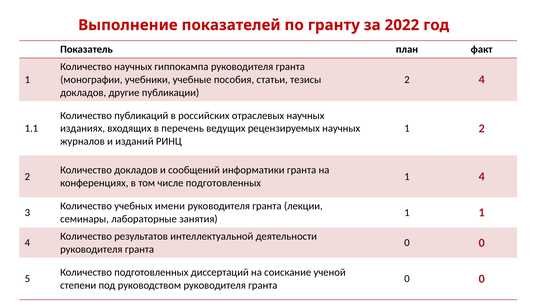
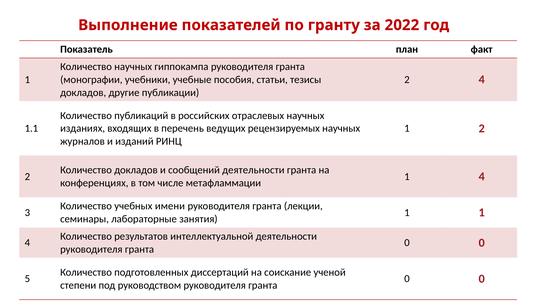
сообщений информатики: информатики -> деятельности
числе подготовленных: подготовленных -> метафламмации
